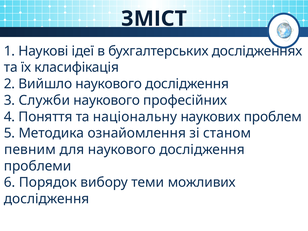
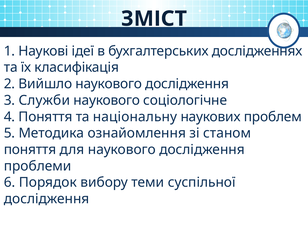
професійних: професійних -> соціологічне
певним at (30, 150): певним -> поняття
можливих: можливих -> суспільної
